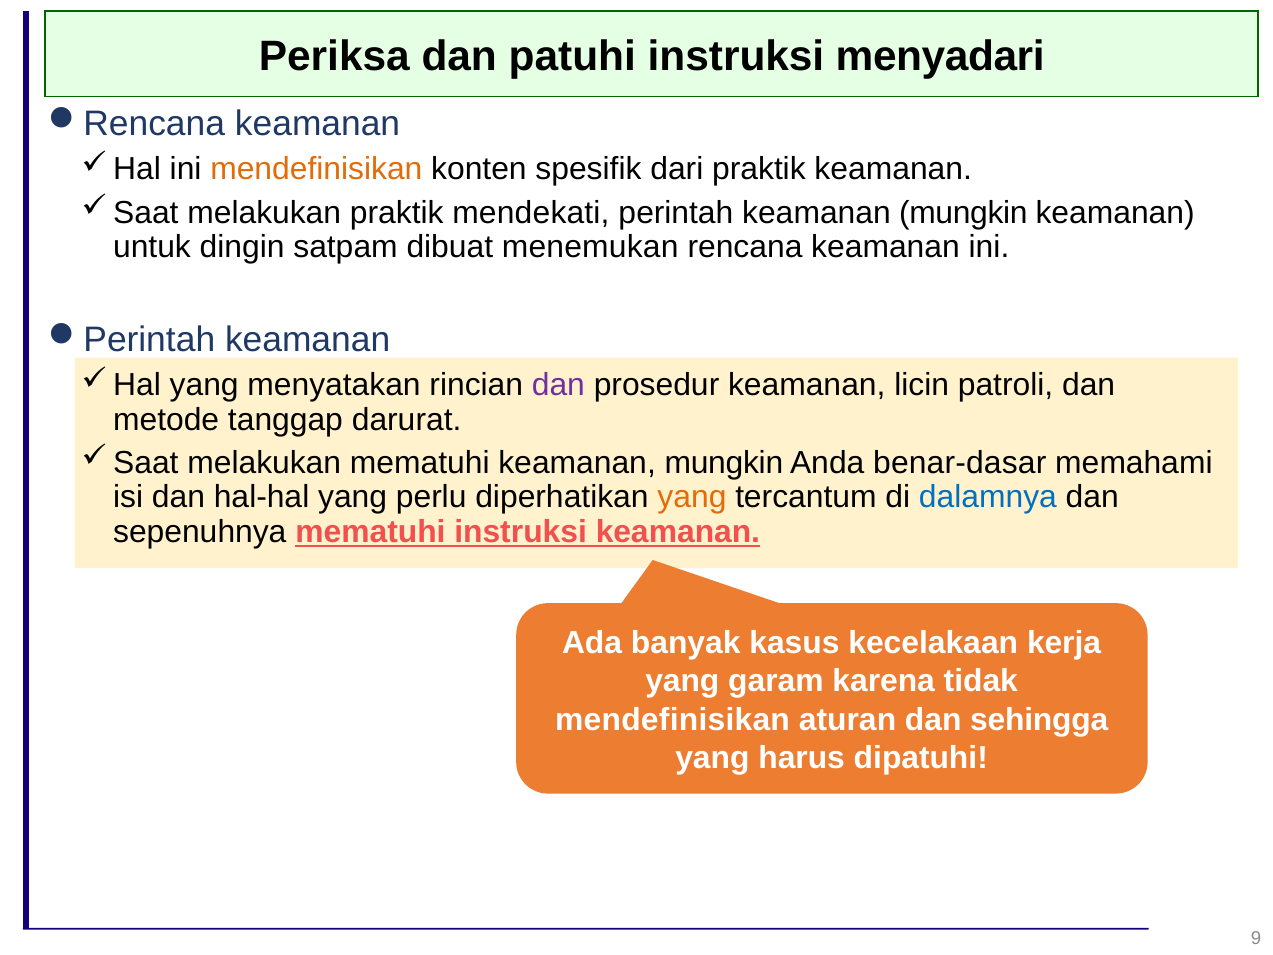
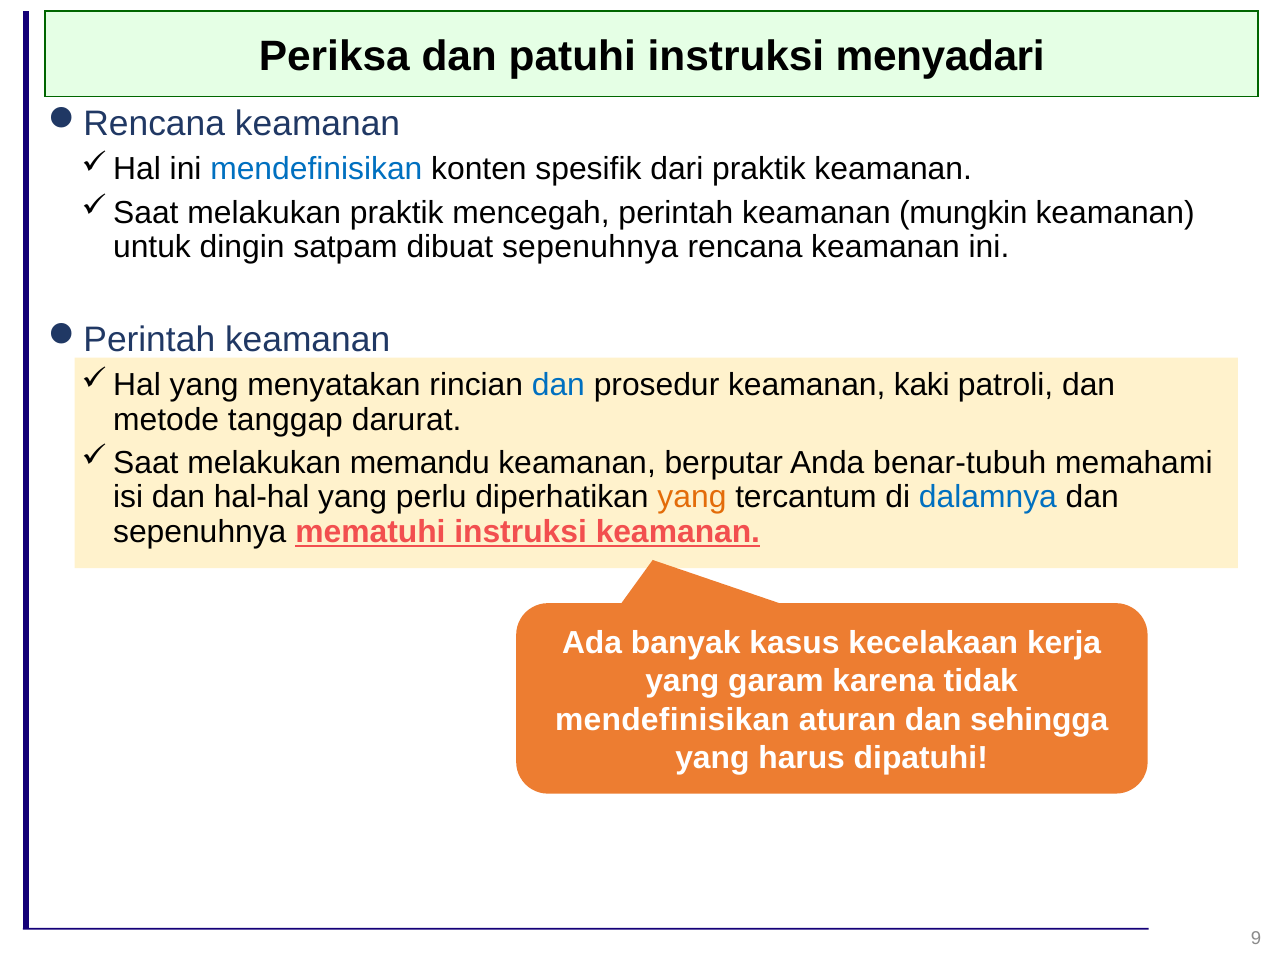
mendefinisikan at (316, 169) colour: orange -> blue
mendekati: mendekati -> mencegah
dibuat menemukan: menemukan -> sepenuhnya
dan at (558, 385) colour: purple -> blue
licin: licin -> kaki
melakukan mematuhi: mematuhi -> memandu
mungkin at (724, 463): mungkin -> berputar
benar-dasar: benar-dasar -> benar-tubuh
